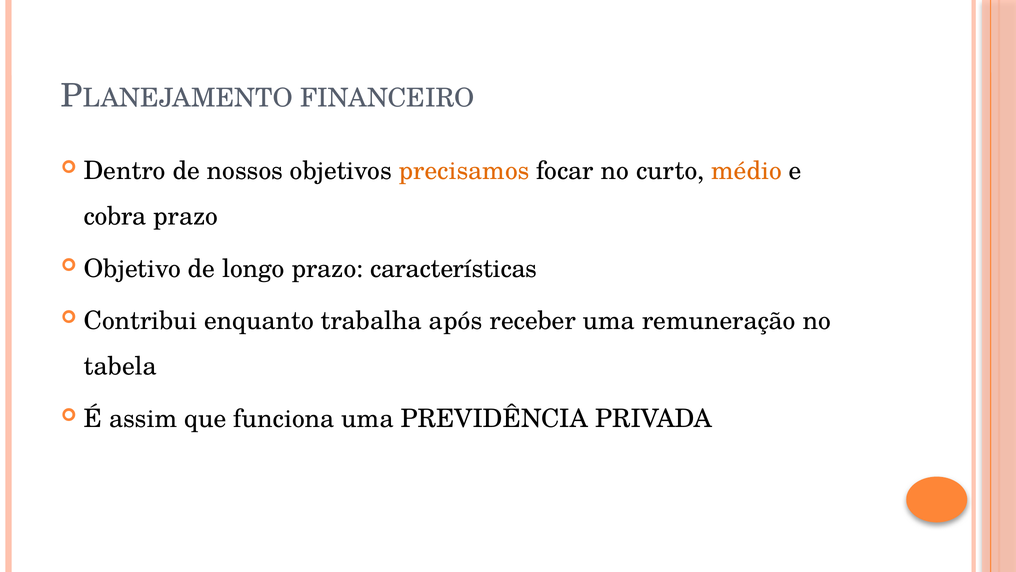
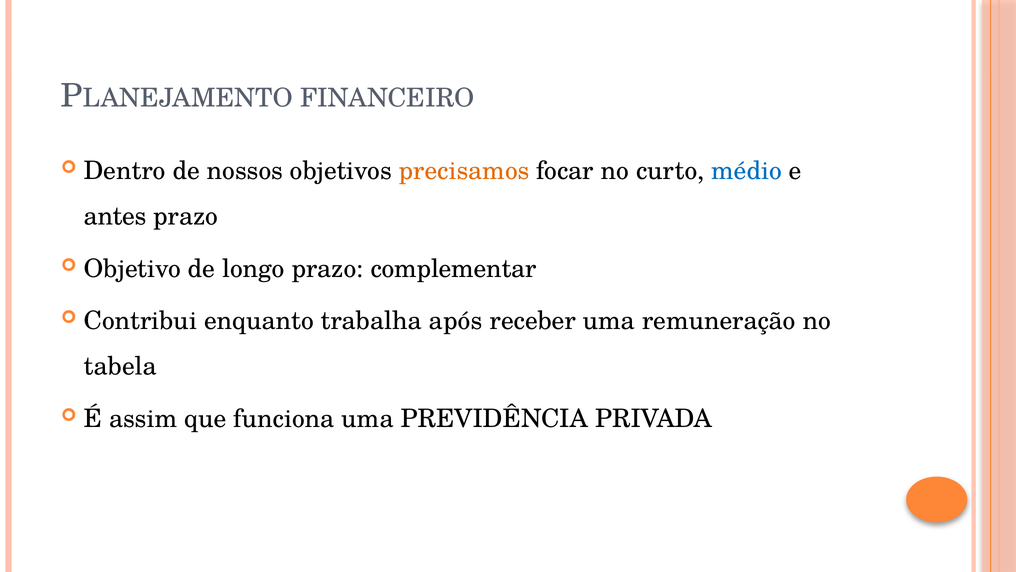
médio colour: orange -> blue
cobra: cobra -> antes
características: características -> complementar
